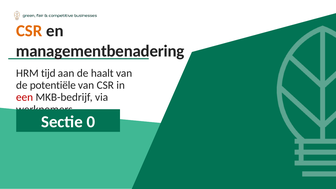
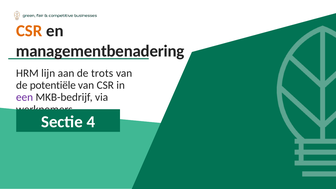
tijd: tijd -> lijn
haalt: haalt -> trots
een colour: red -> purple
0: 0 -> 4
